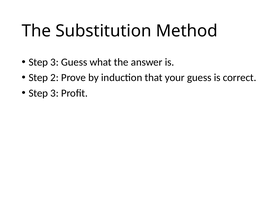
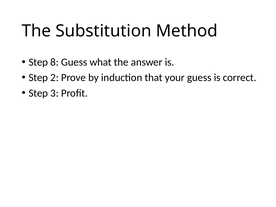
3 at (55, 62): 3 -> 8
